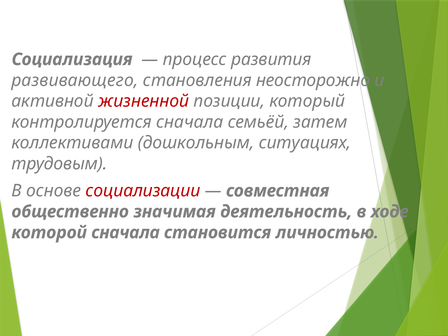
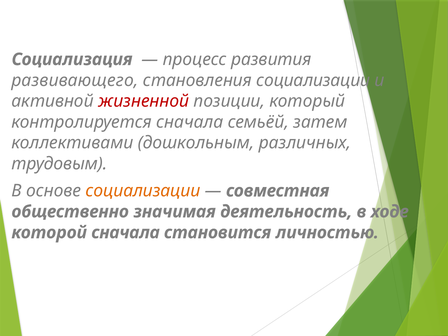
становления неосторожно: неосторожно -> социализации
ситуациях: ситуациях -> различных
социализации at (143, 191) colour: red -> orange
